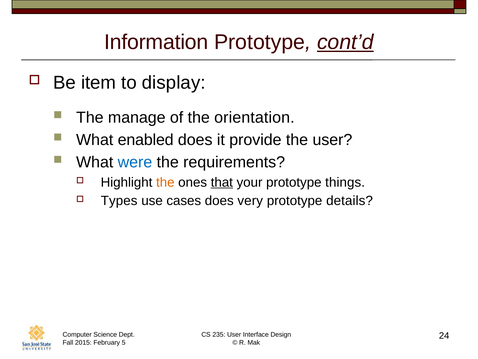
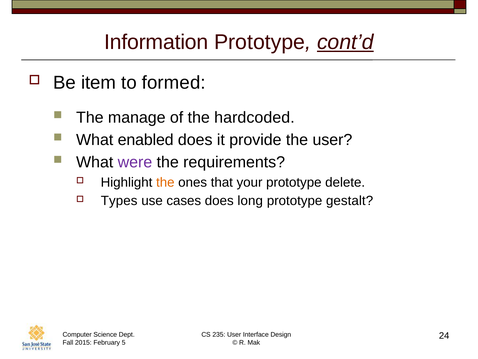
display: display -> formed
orientation: orientation -> hardcoded
were colour: blue -> purple
that underline: present -> none
things: things -> delete
very: very -> long
details: details -> gestalt
